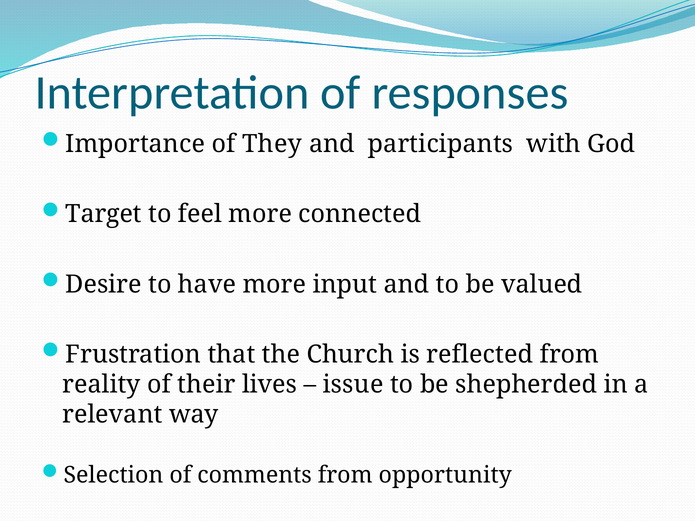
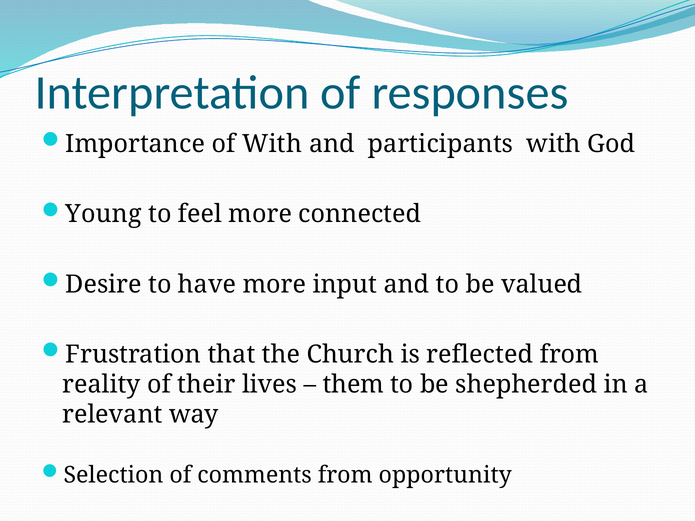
of They: They -> With
Target: Target -> Young
issue: issue -> them
